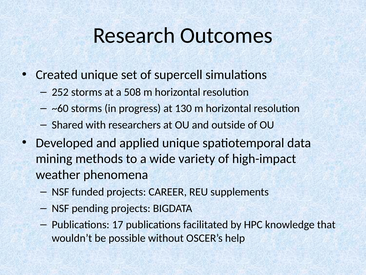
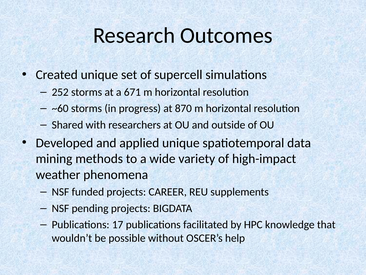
508: 508 -> 671
130: 130 -> 870
